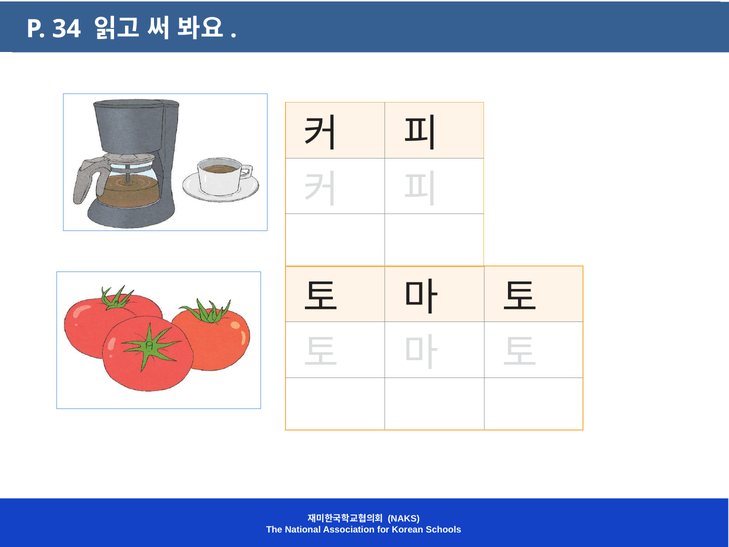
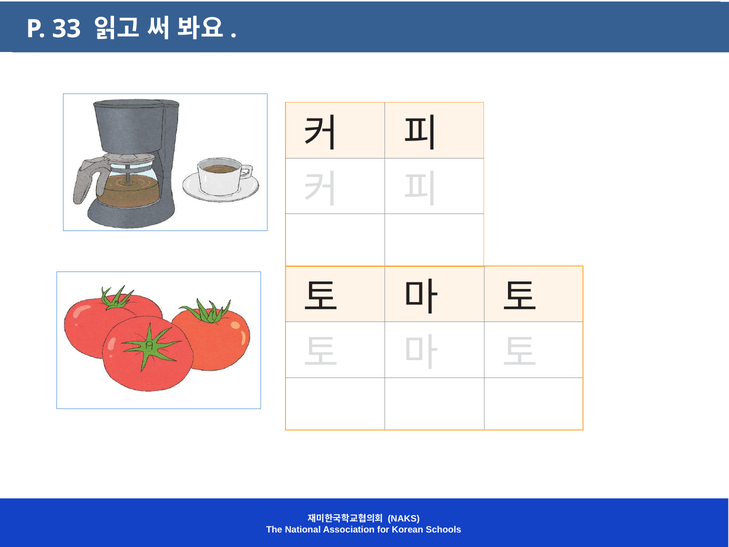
34: 34 -> 33
